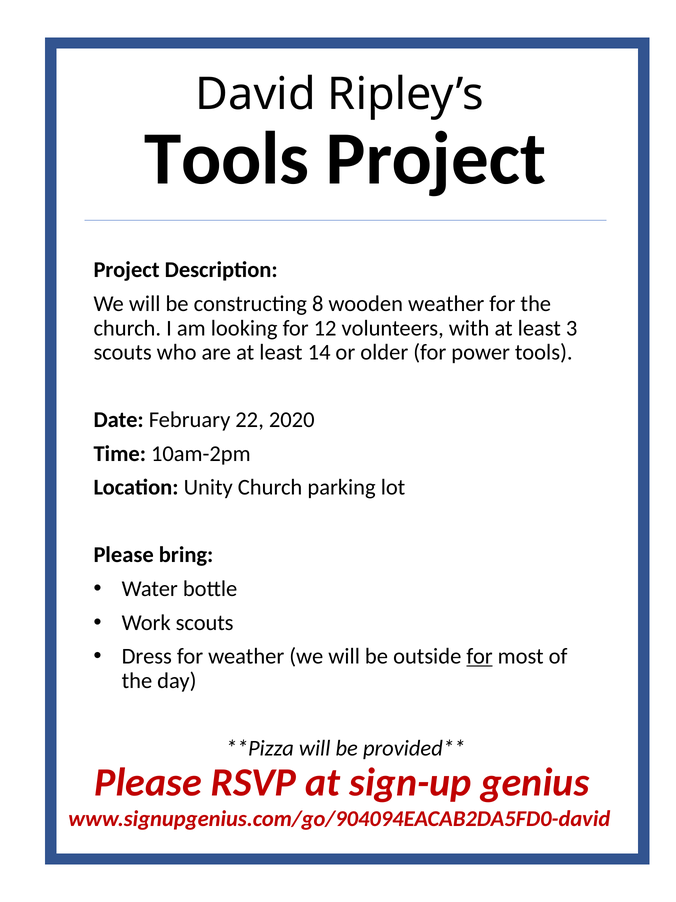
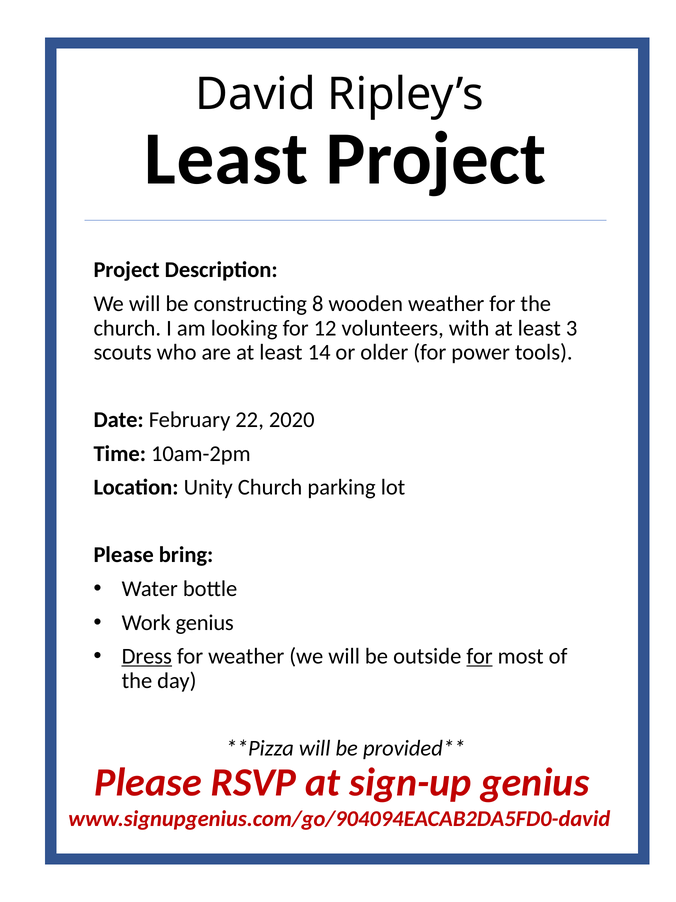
Tools at (227, 159): Tools -> Least
Work scouts: scouts -> genius
Dress underline: none -> present
